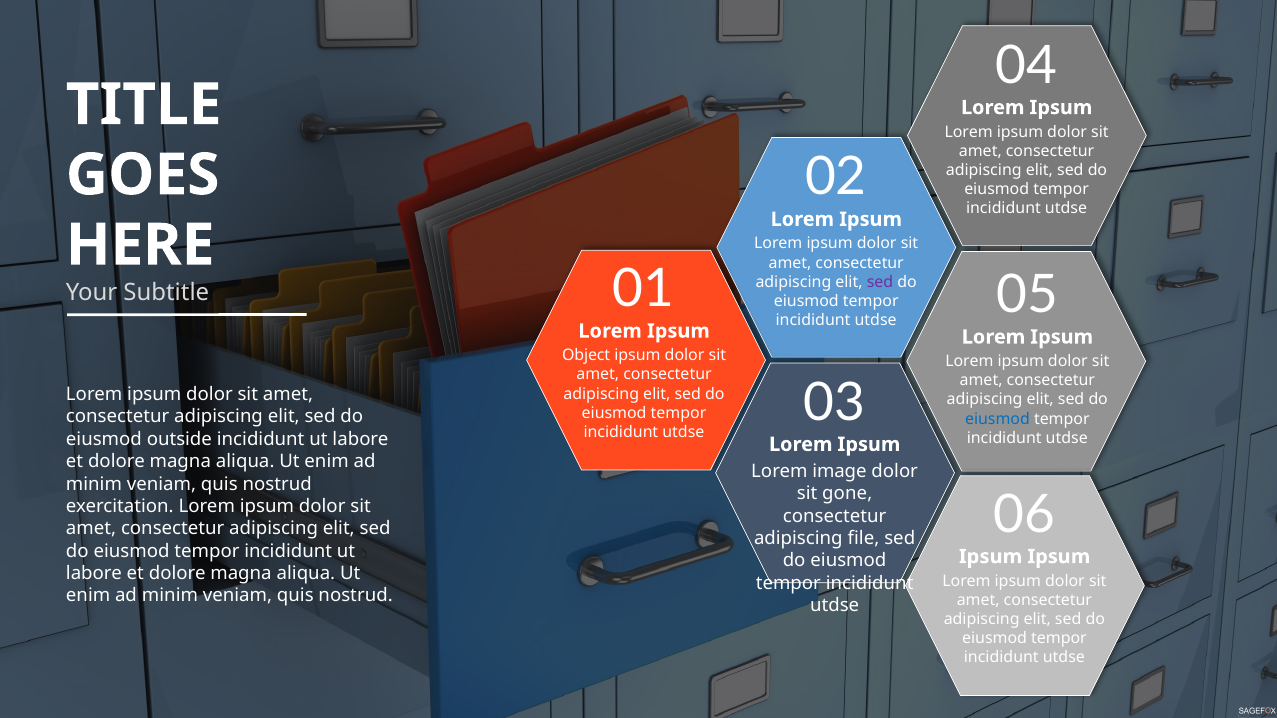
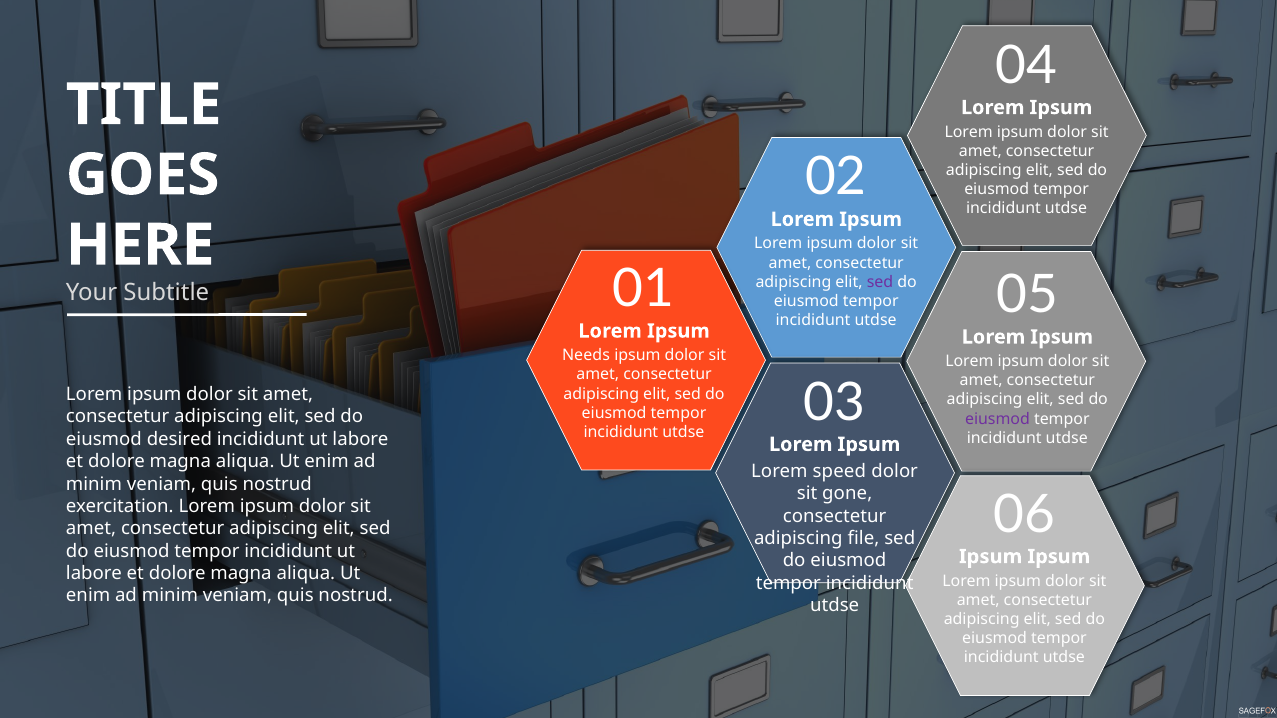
Object: Object -> Needs
eiusmod at (997, 419) colour: blue -> purple
outside: outside -> desired
image: image -> speed
